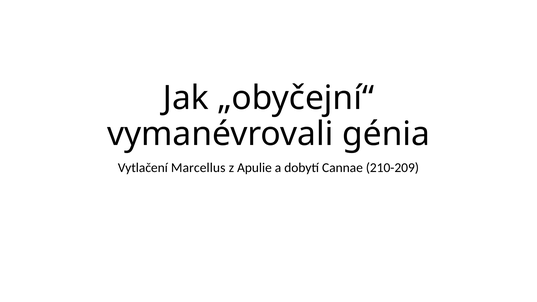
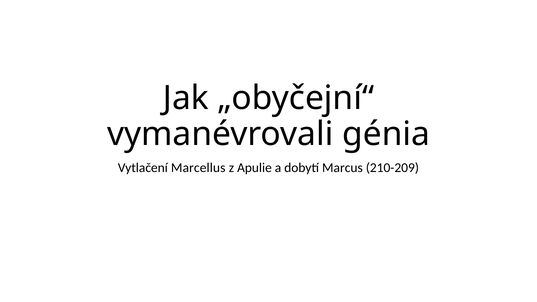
Cannae: Cannae -> Marcus
